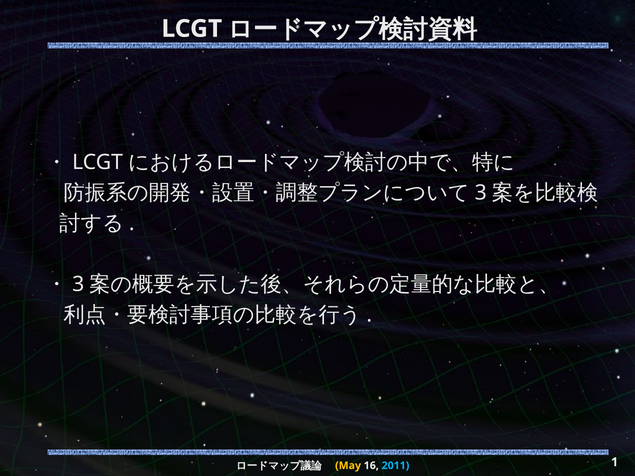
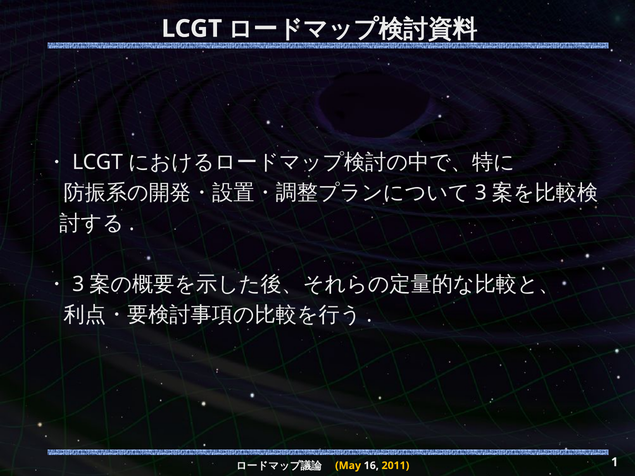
2011 colour: light blue -> yellow
